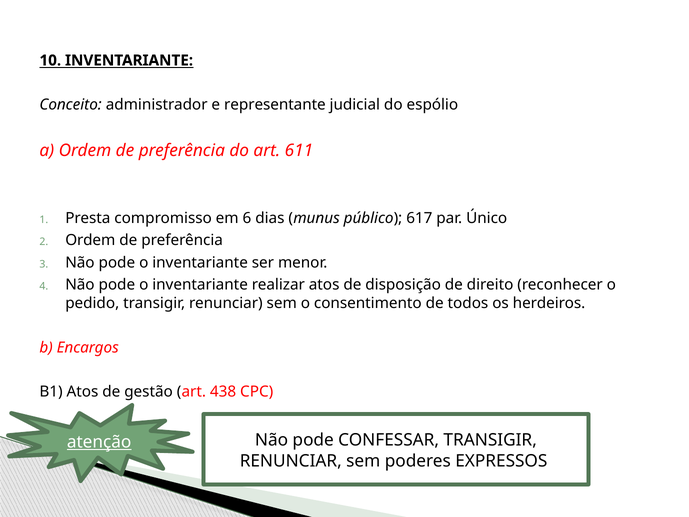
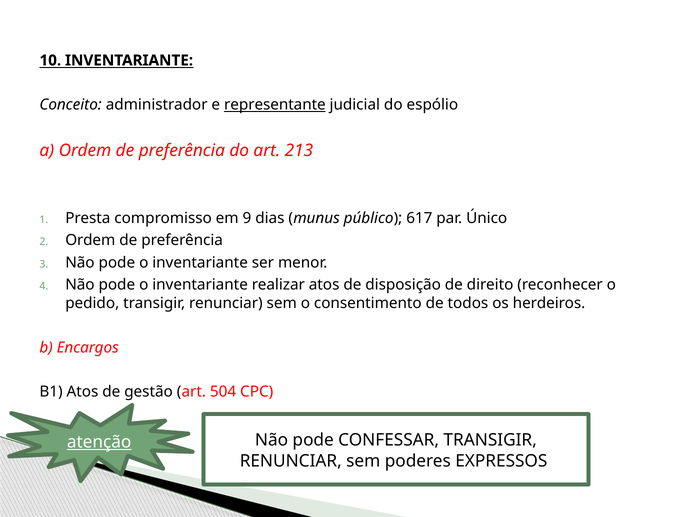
representante underline: none -> present
611: 611 -> 213
6: 6 -> 9
438: 438 -> 504
